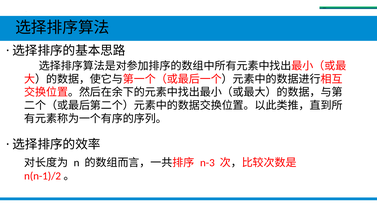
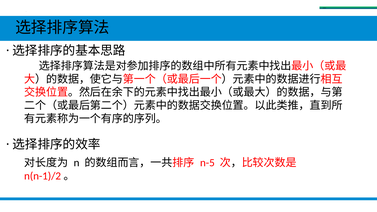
n-3: n-3 -> n-5
